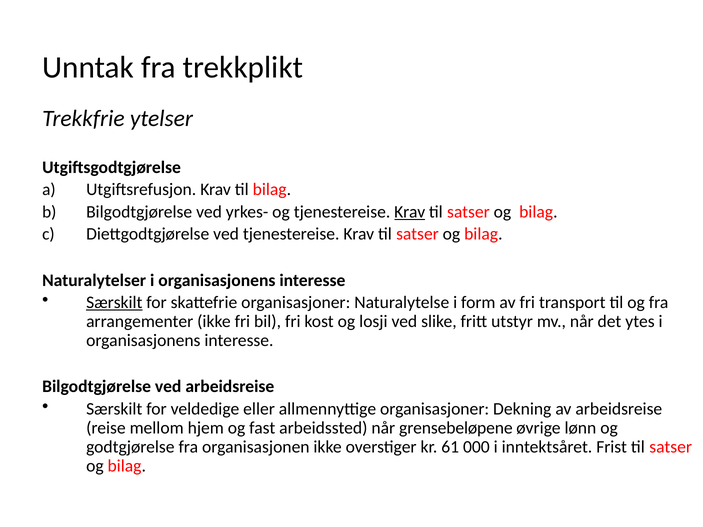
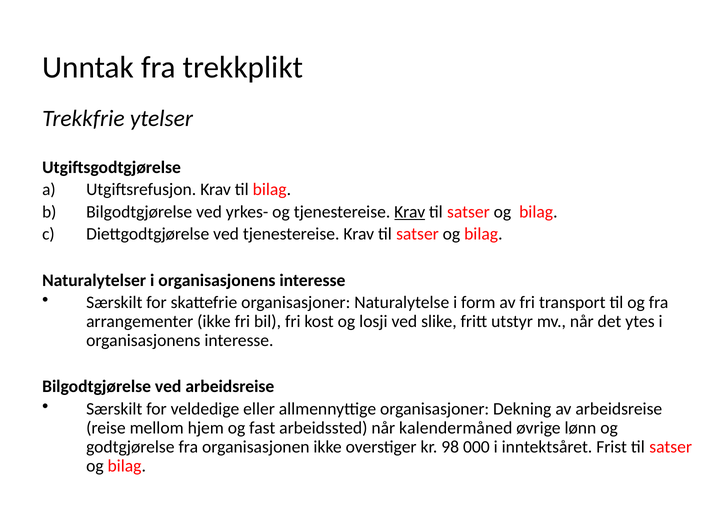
Særskilt at (114, 303) underline: present -> none
grensebeløpene: grensebeløpene -> kalendermåned
61: 61 -> 98
